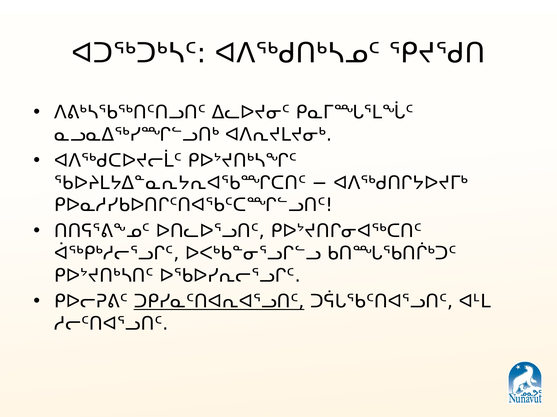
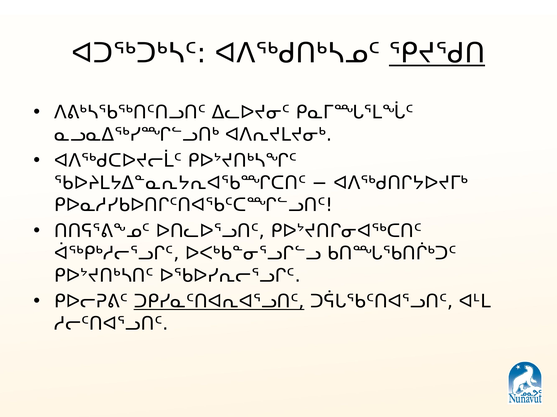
ᕿᔪᖁᑎ underline: none -> present
